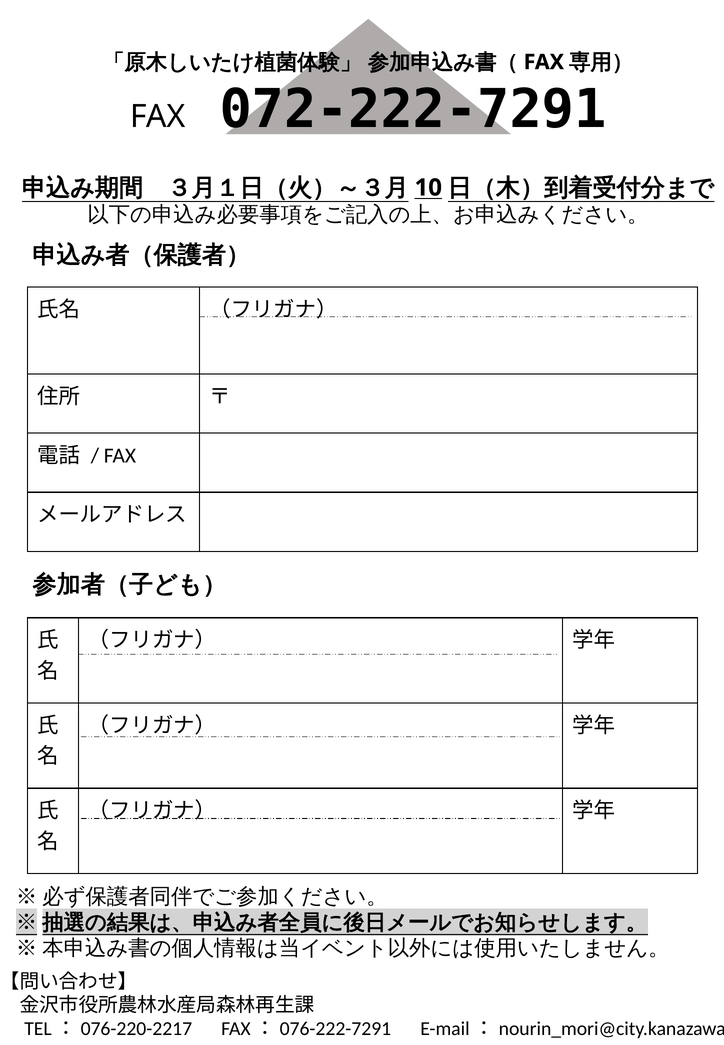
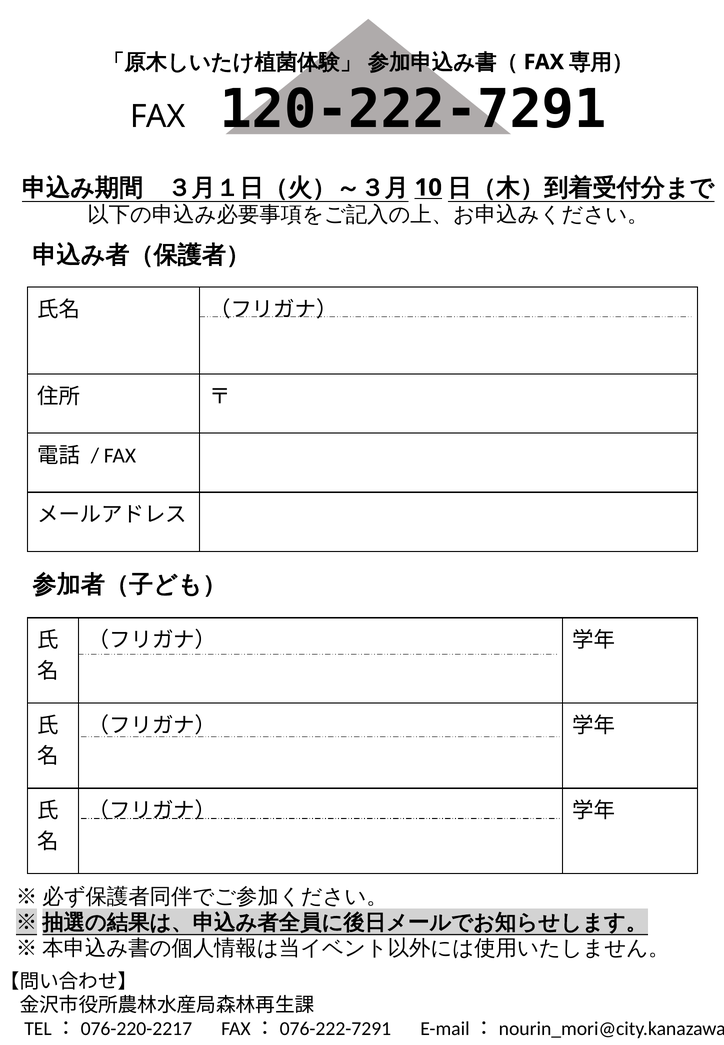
072-222-7291: 072-222-7291 -> 120-222-7291
